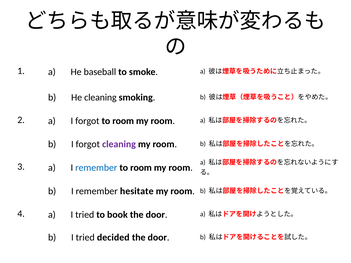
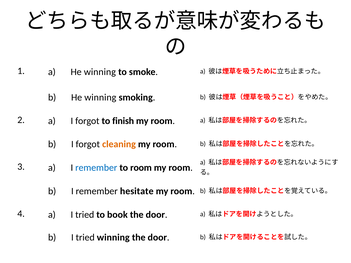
a He baseball: baseball -> winning
b He cleaning: cleaning -> winning
forgot to room: room -> finish
cleaning at (119, 144) colour: purple -> orange
tried decided: decided -> winning
